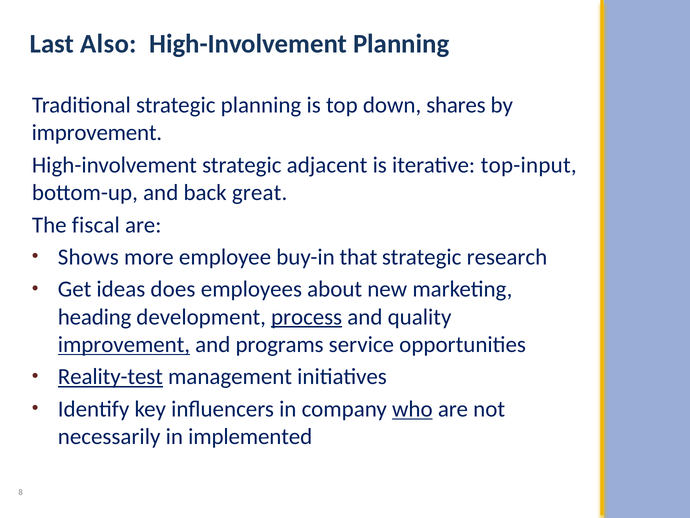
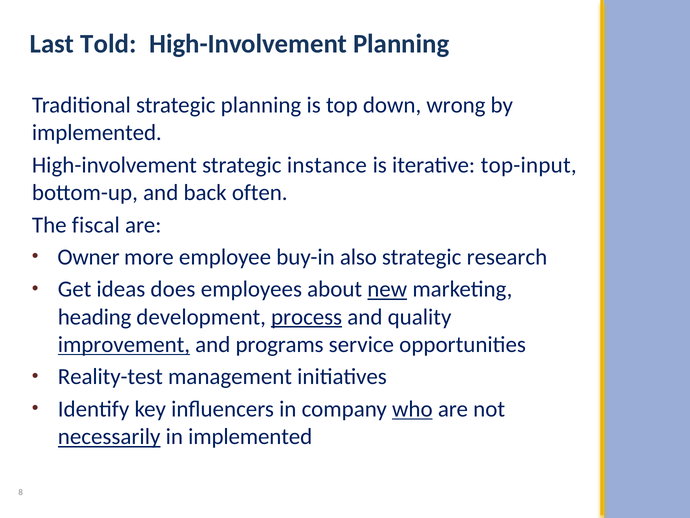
Also: Also -> Told
shares: shares -> wrong
improvement at (97, 133): improvement -> implemented
adjacent: adjacent -> instance
great: great -> often
Shows: Shows -> Owner
that: that -> also
new underline: none -> present
Reality-test underline: present -> none
necessarily underline: none -> present
